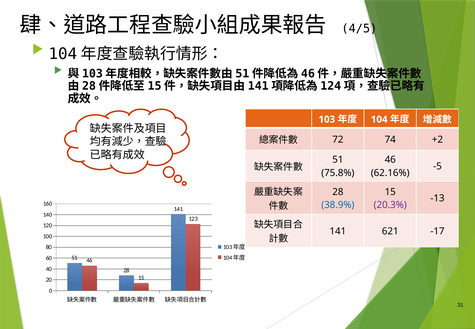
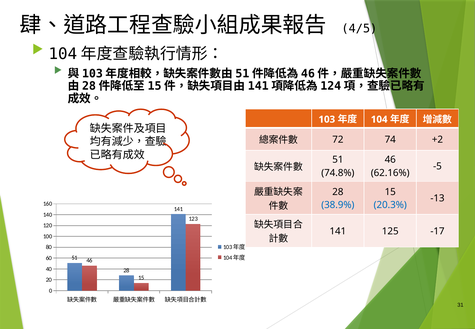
75.8%: 75.8% -> 74.8%
20.3% colour: purple -> blue
621: 621 -> 125
